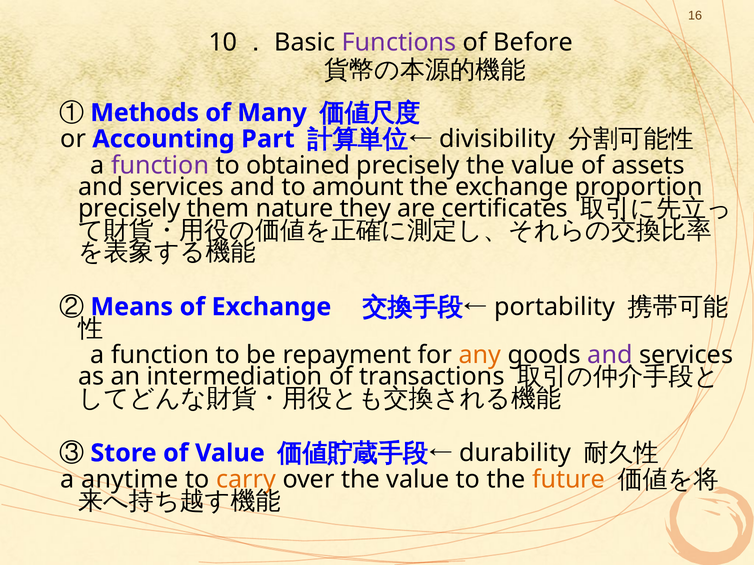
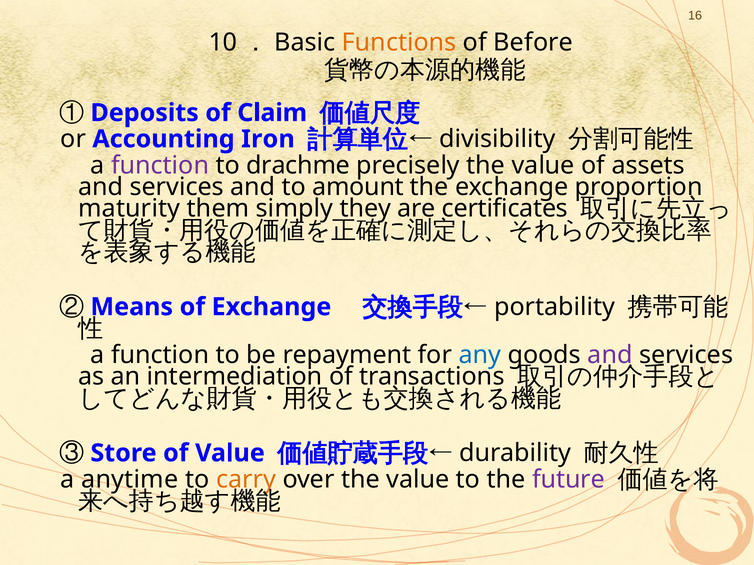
Functions colour: purple -> orange
Methods: Methods -> Deposits
Many: Many -> Claim
Part: Part -> Iron
obtained: obtained -> drachme
precisely at (129, 209): precisely -> maturity
nature: nature -> simply
any colour: orange -> blue
future colour: orange -> purple
